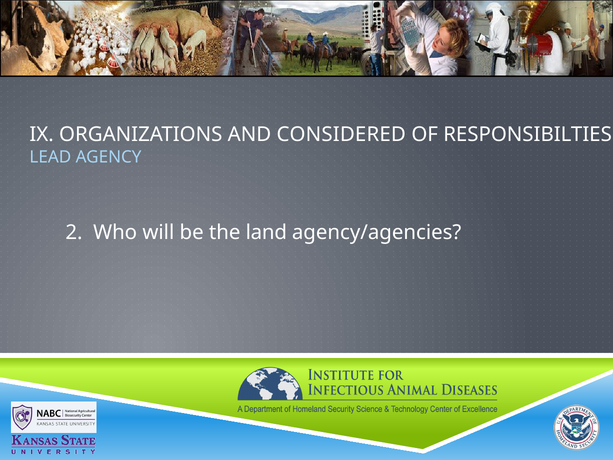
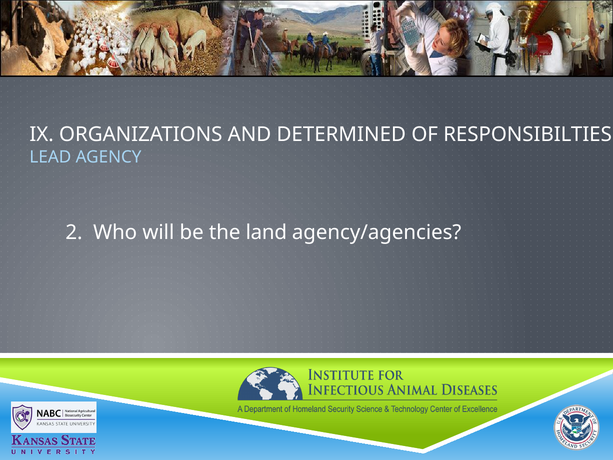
CONSIDERED: CONSIDERED -> DETERMINED
